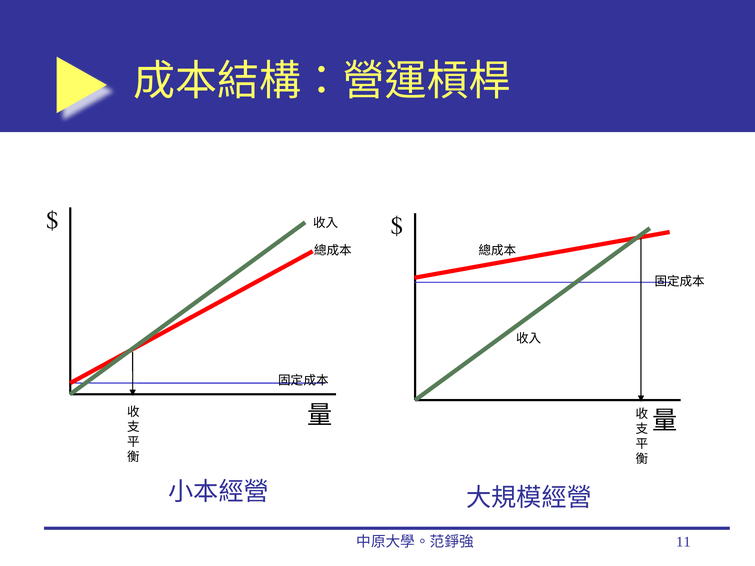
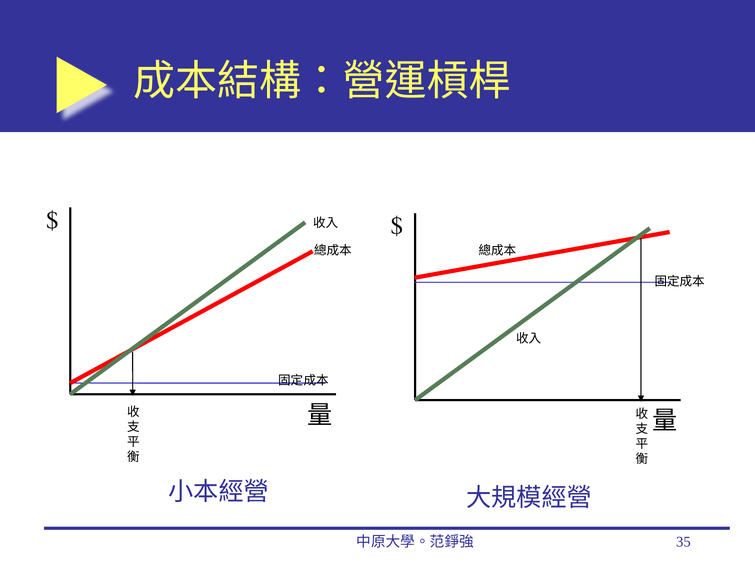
11: 11 -> 35
